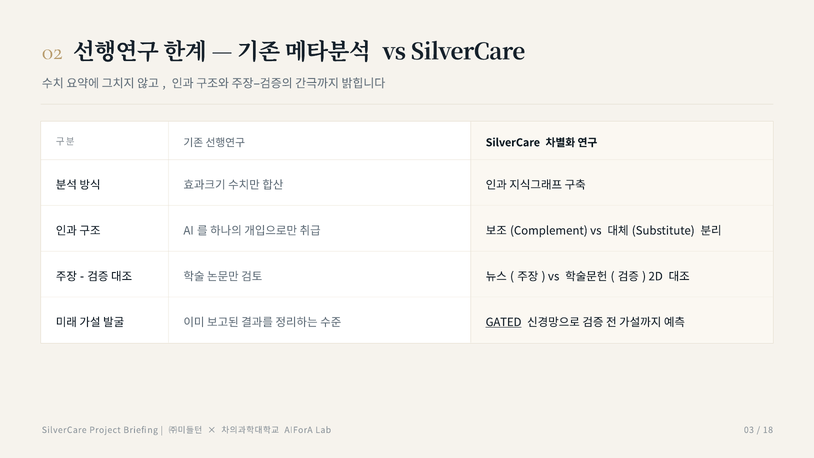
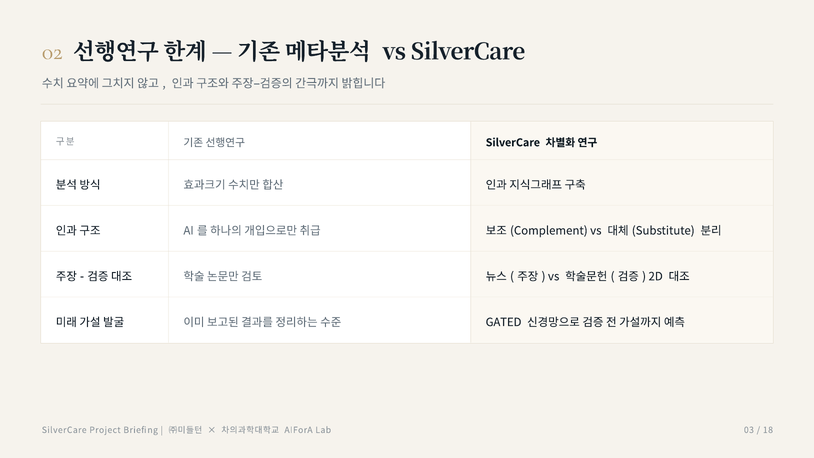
GATED underline: present -> none
